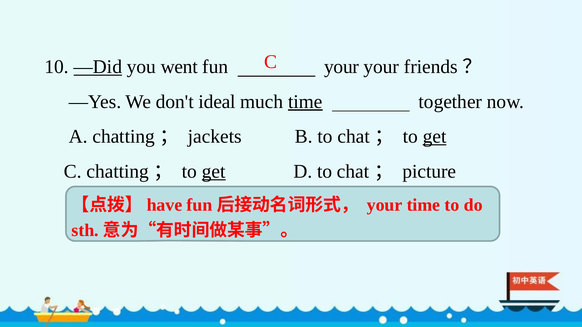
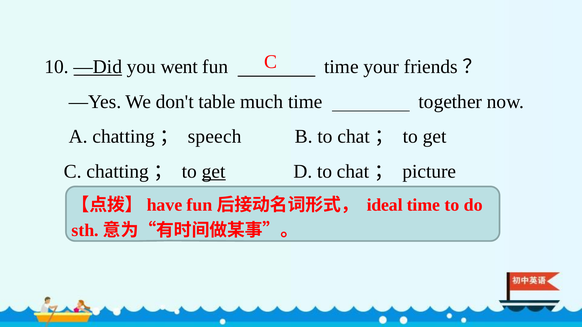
fun your: your -> time
ideal: ideal -> table
time at (305, 102) underline: present -> none
jackets: jackets -> speech
get at (435, 137) underline: present -> none
your at (385, 205): your -> ideal
